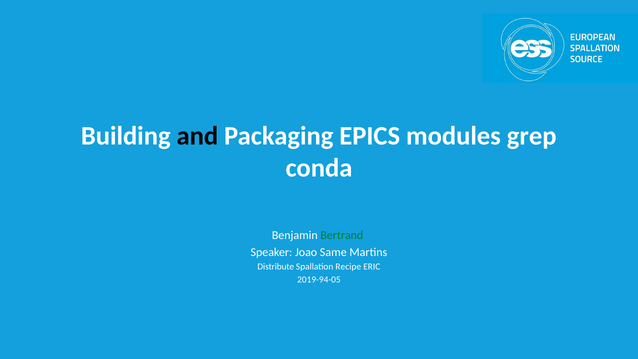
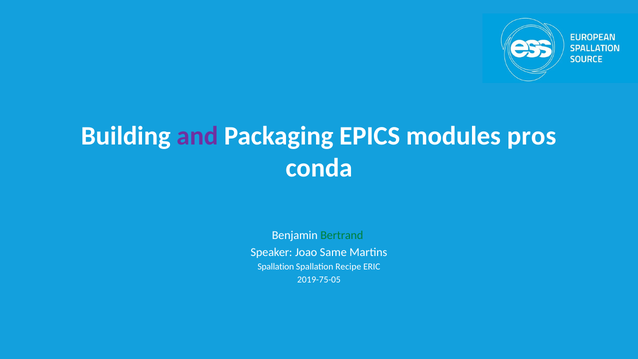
and colour: black -> purple
grep: grep -> pros
Distribute at (276, 267): Distribute -> Spallation
2019-94-05: 2019-94-05 -> 2019-75-05
